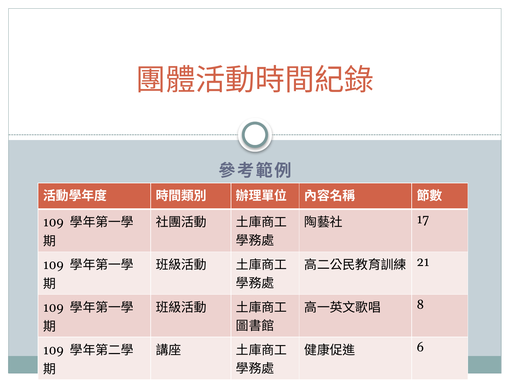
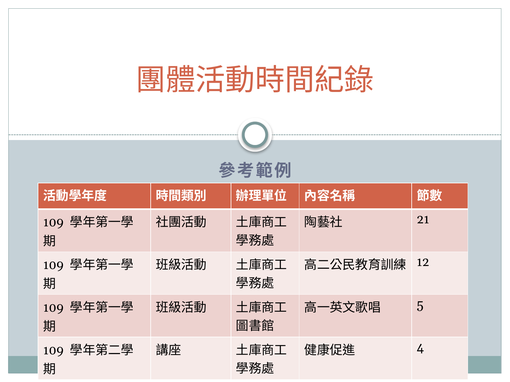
17: 17 -> 21
21: 21 -> 12
8: 8 -> 5
6: 6 -> 4
